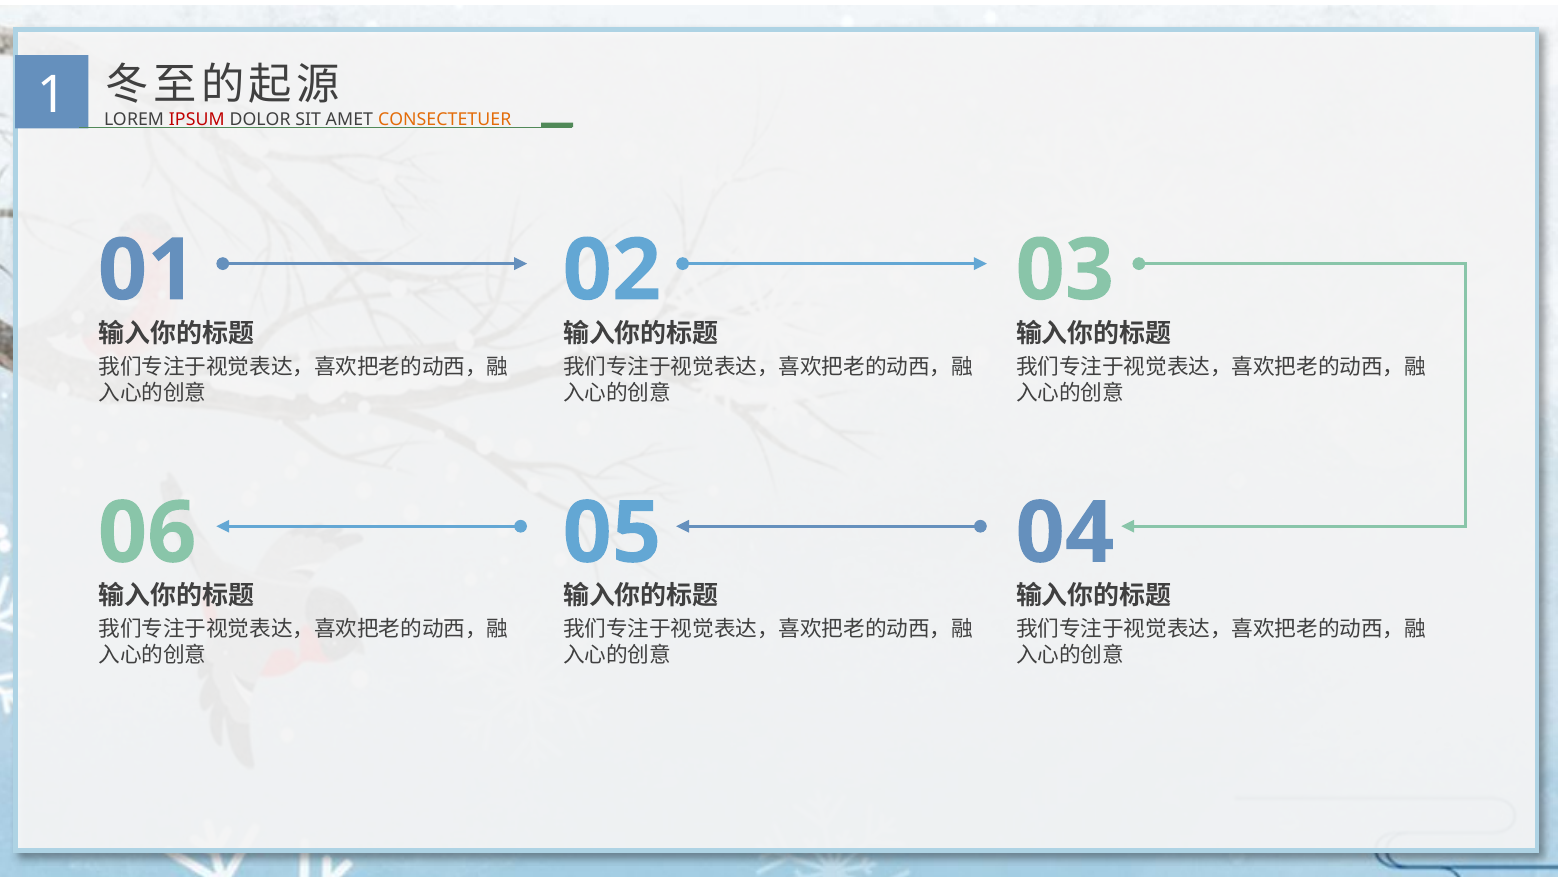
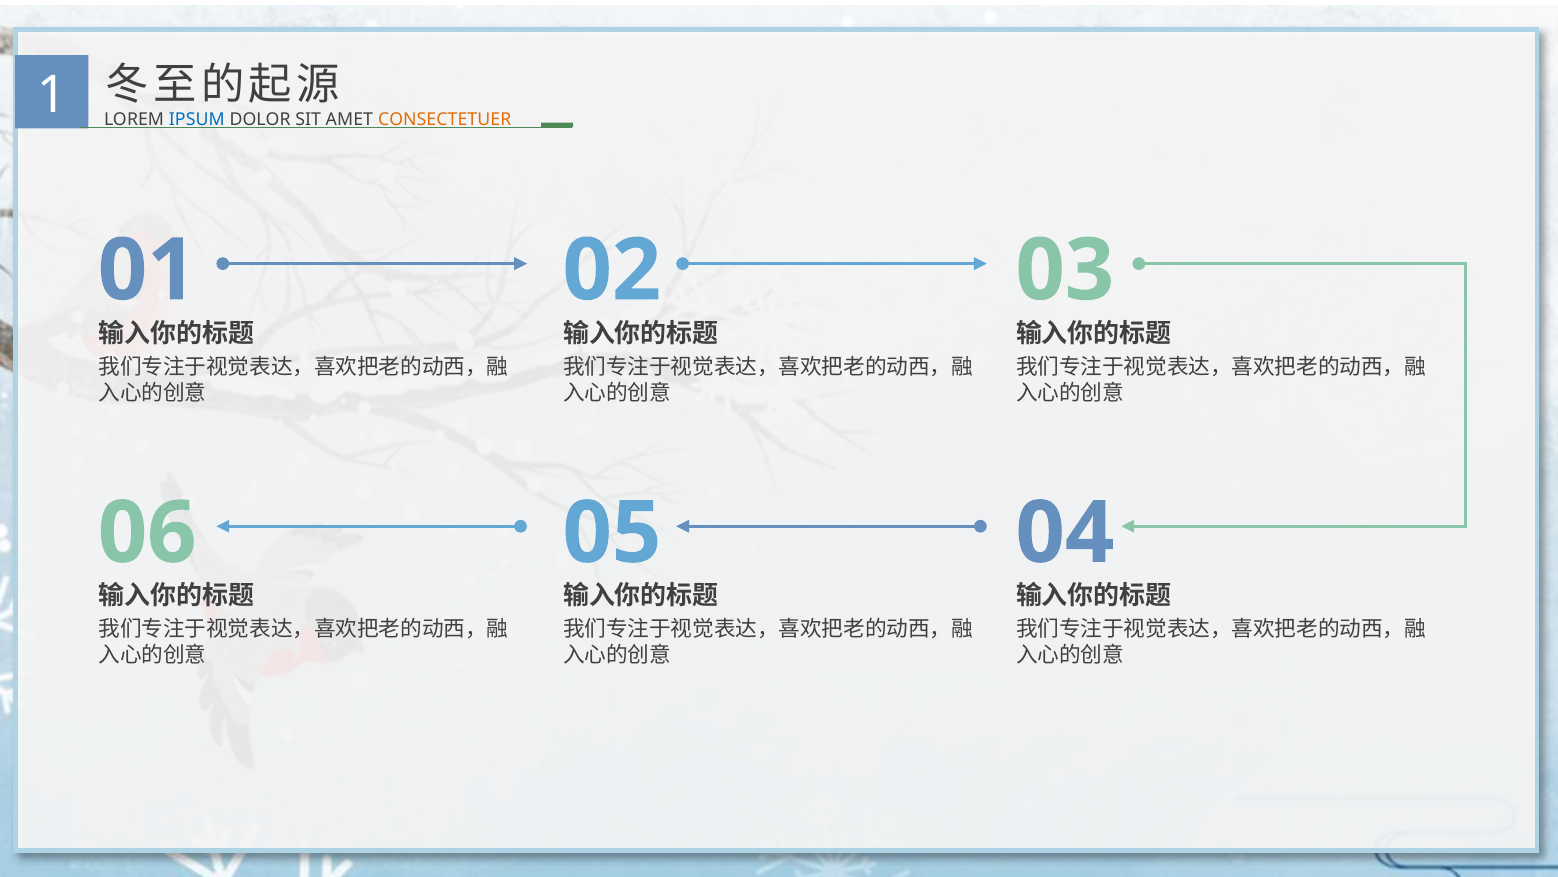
IPSUM colour: red -> blue
